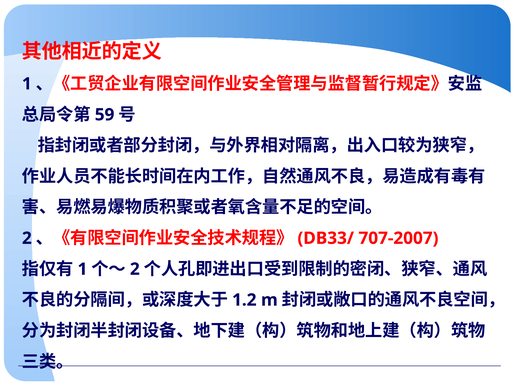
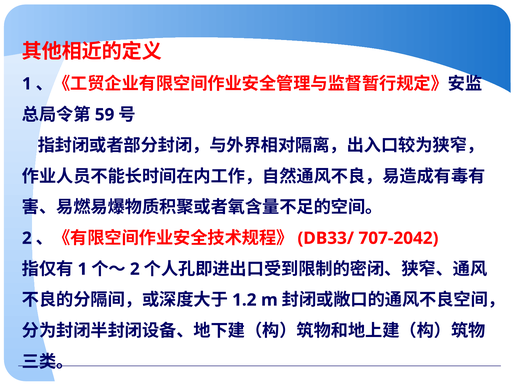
707-2007: 707-2007 -> 707-2042
